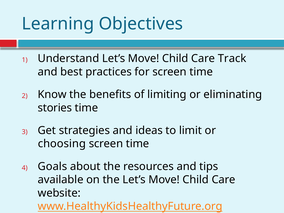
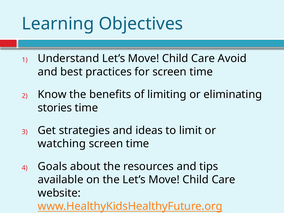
Track: Track -> Avoid
choosing: choosing -> watching
